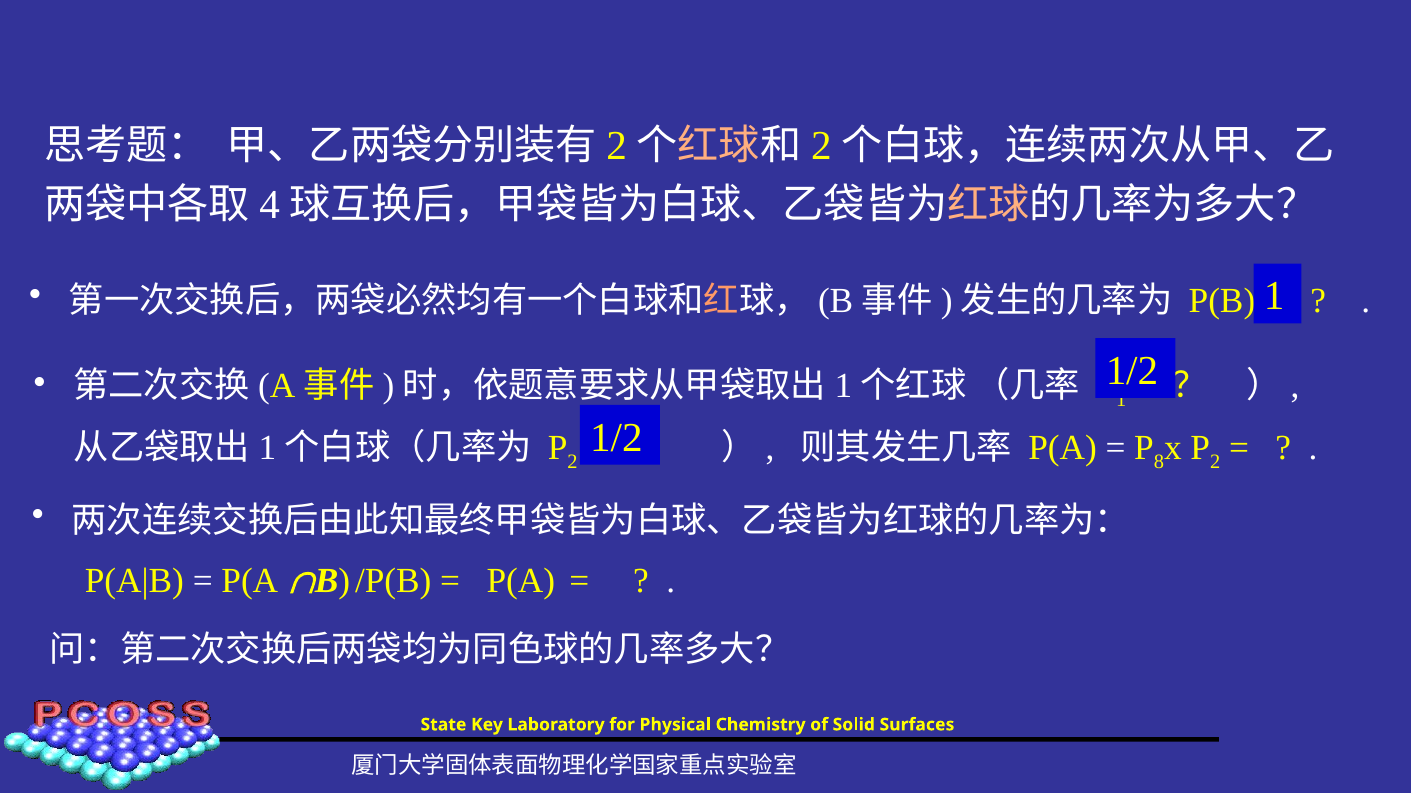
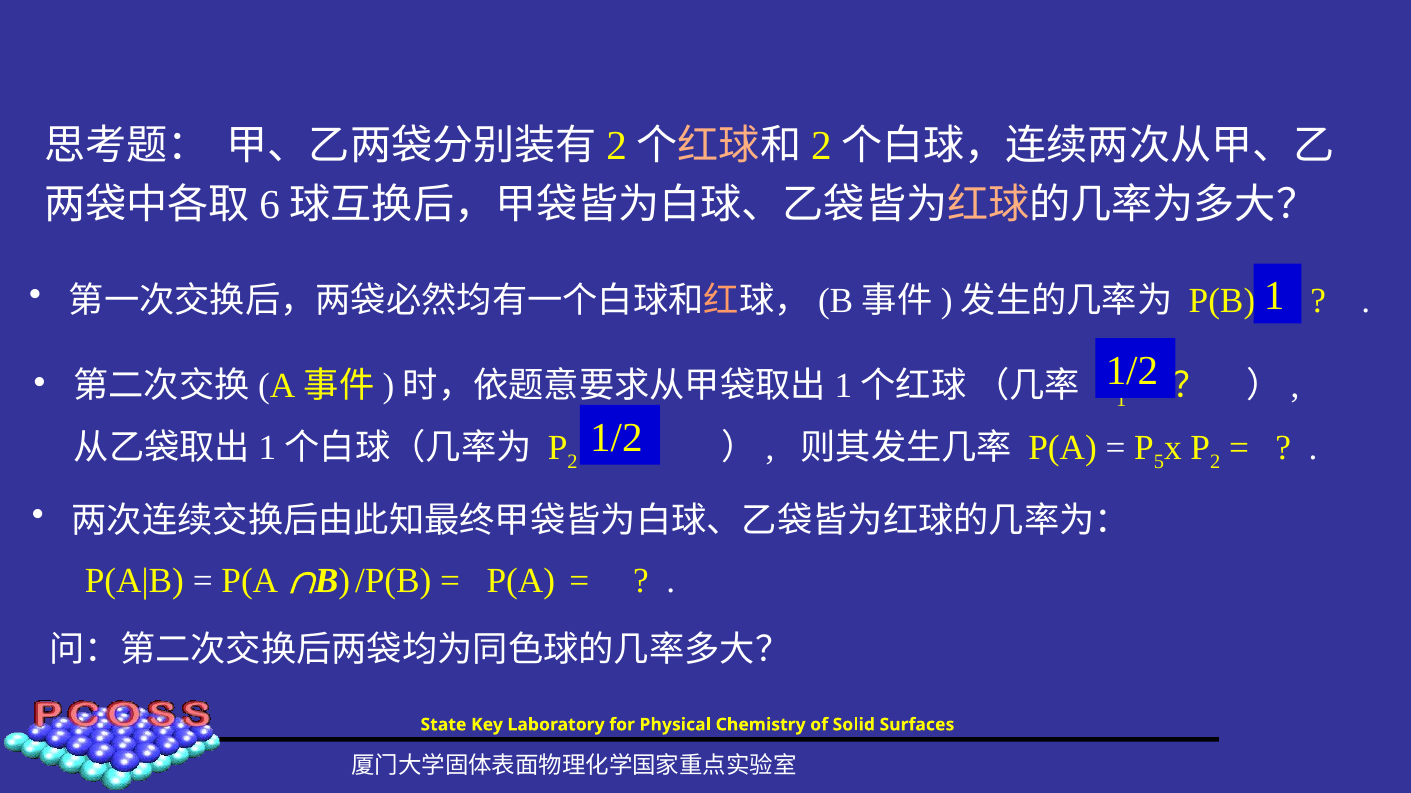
4: 4 -> 6
8: 8 -> 5
